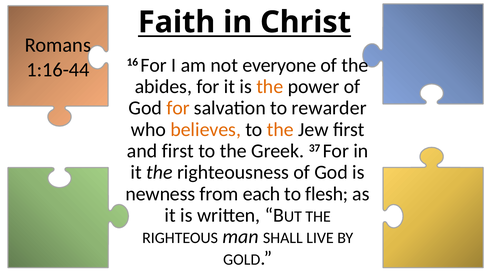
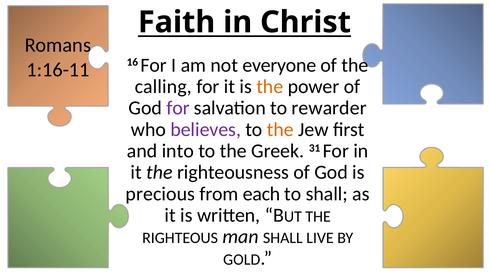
1:16-44: 1:16-44 -> 1:16-11
abides: abides -> calling
for at (178, 108) colour: orange -> purple
believes colour: orange -> purple
and first: first -> into
37: 37 -> 31
newness: newness -> precious
to flesh: flesh -> shall
